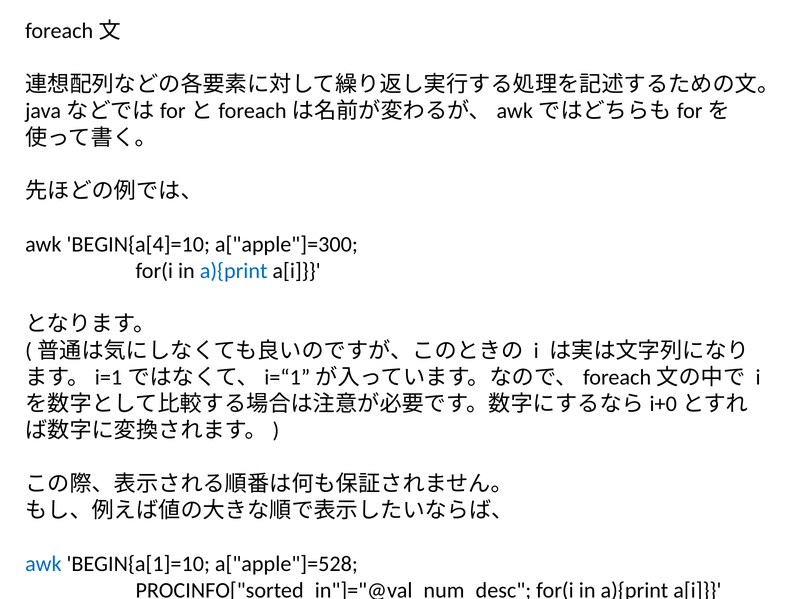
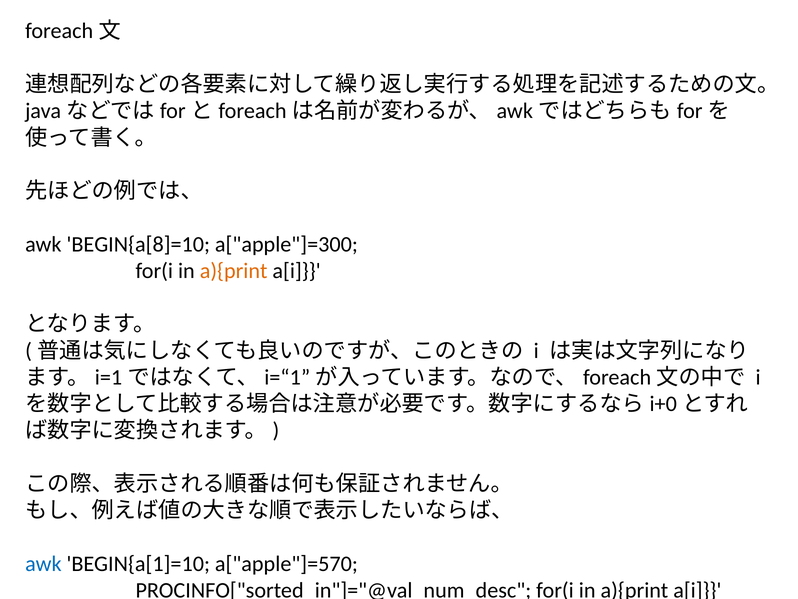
BEGIN{a[4]=10: BEGIN{a[4]=10 -> BEGIN{a[8]=10
a){print at (234, 271) colour: blue -> orange
a["apple"]=528: a["apple"]=528 -> a["apple"]=570
